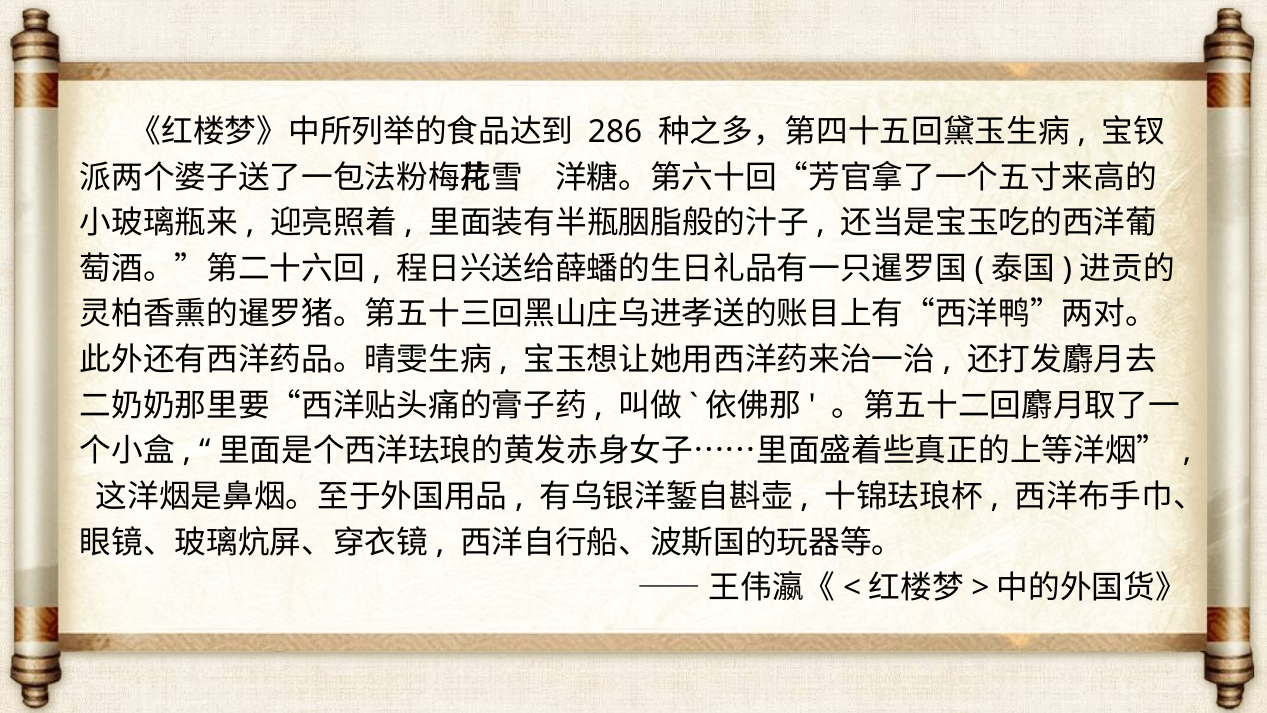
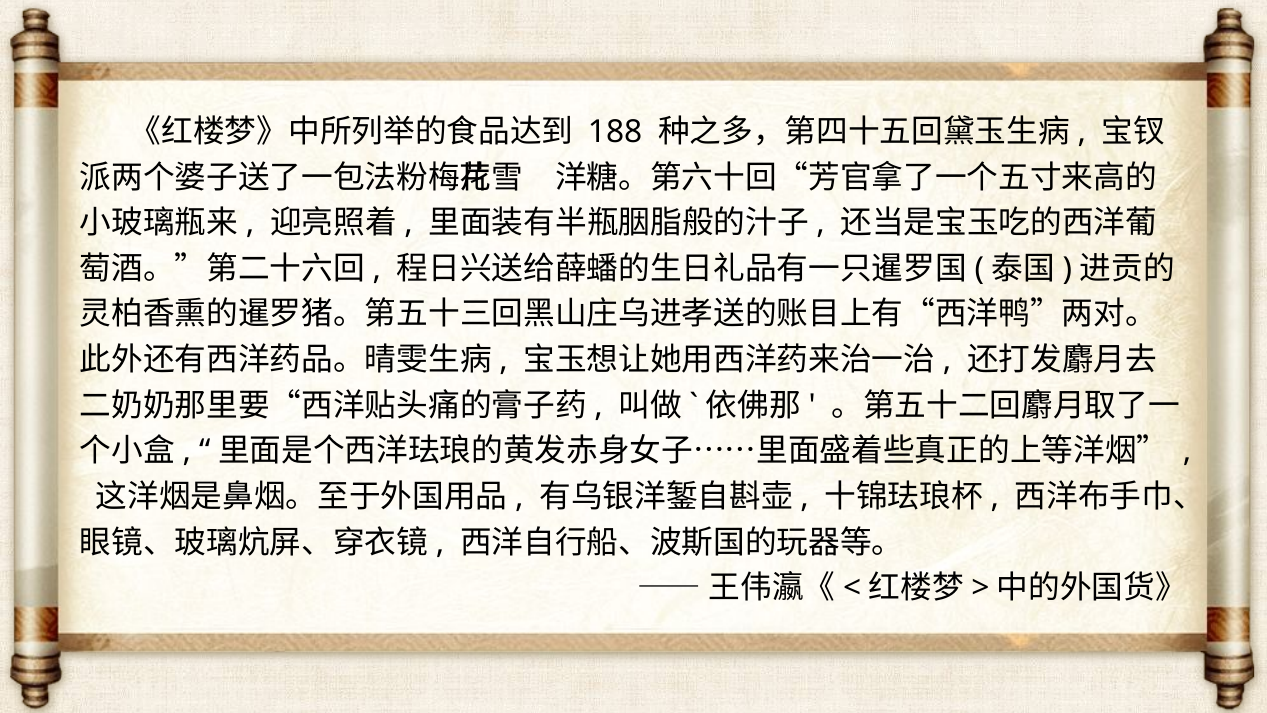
286: 286 -> 188
